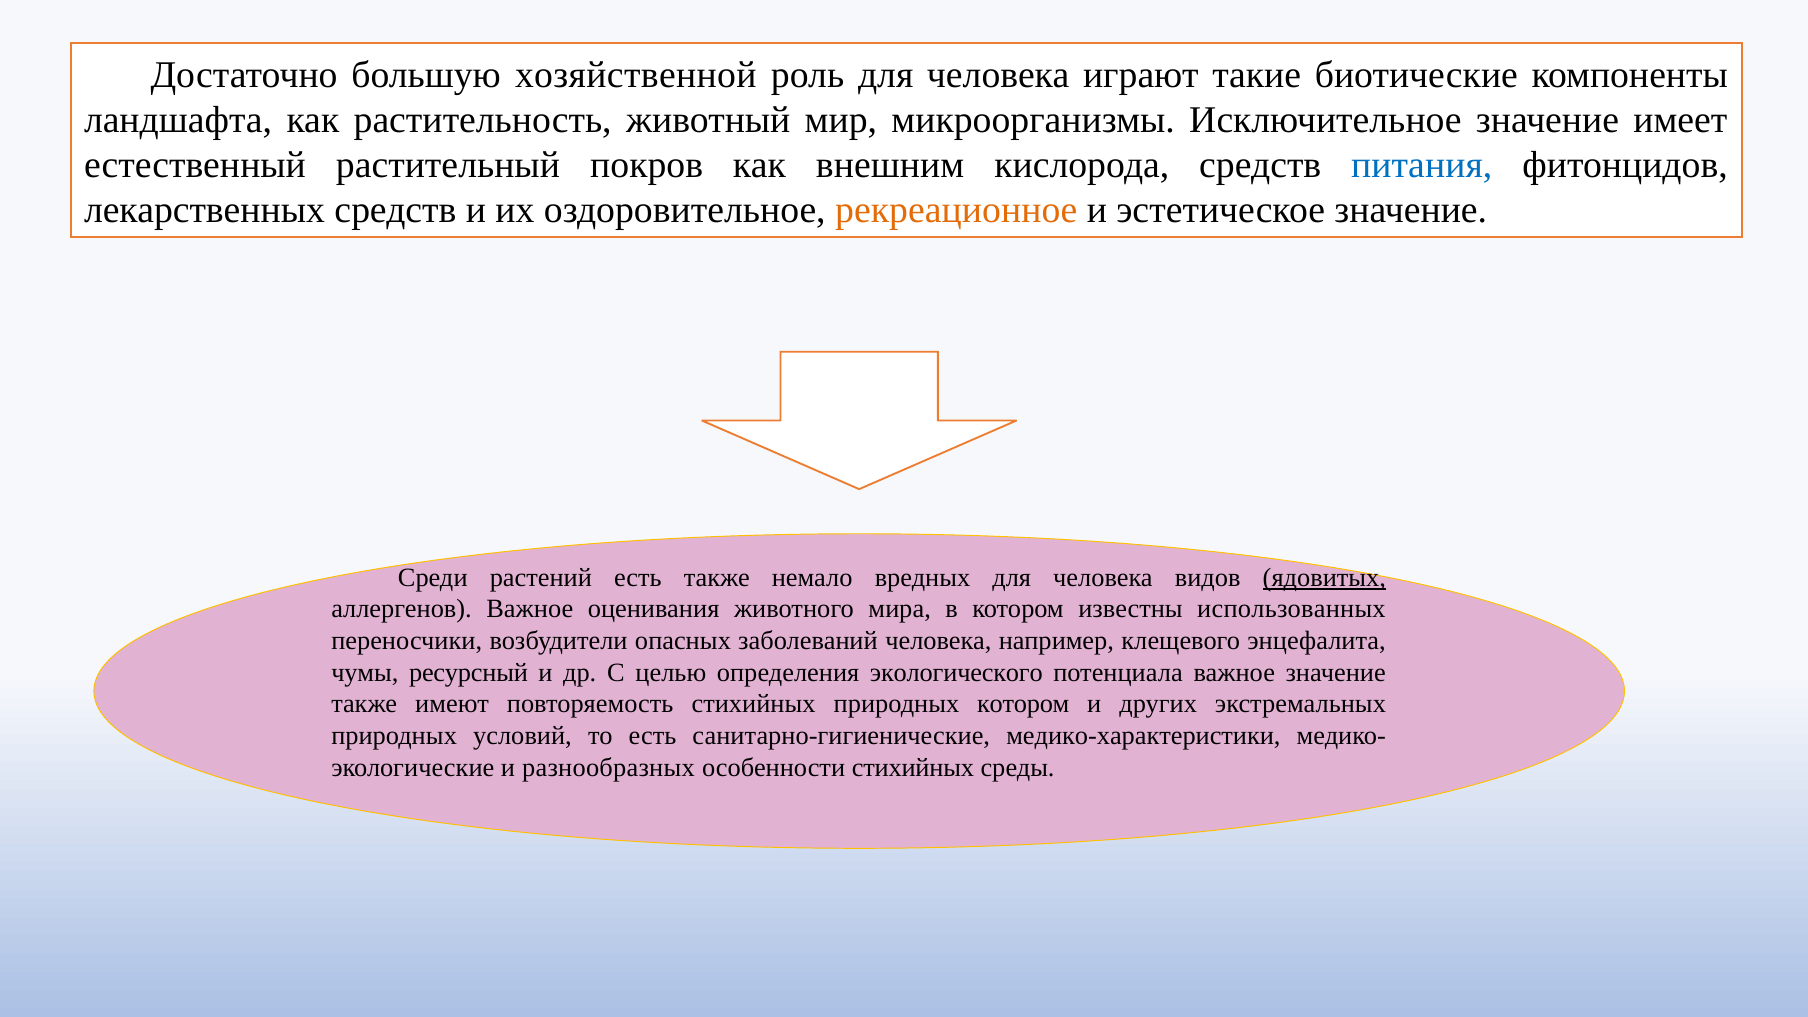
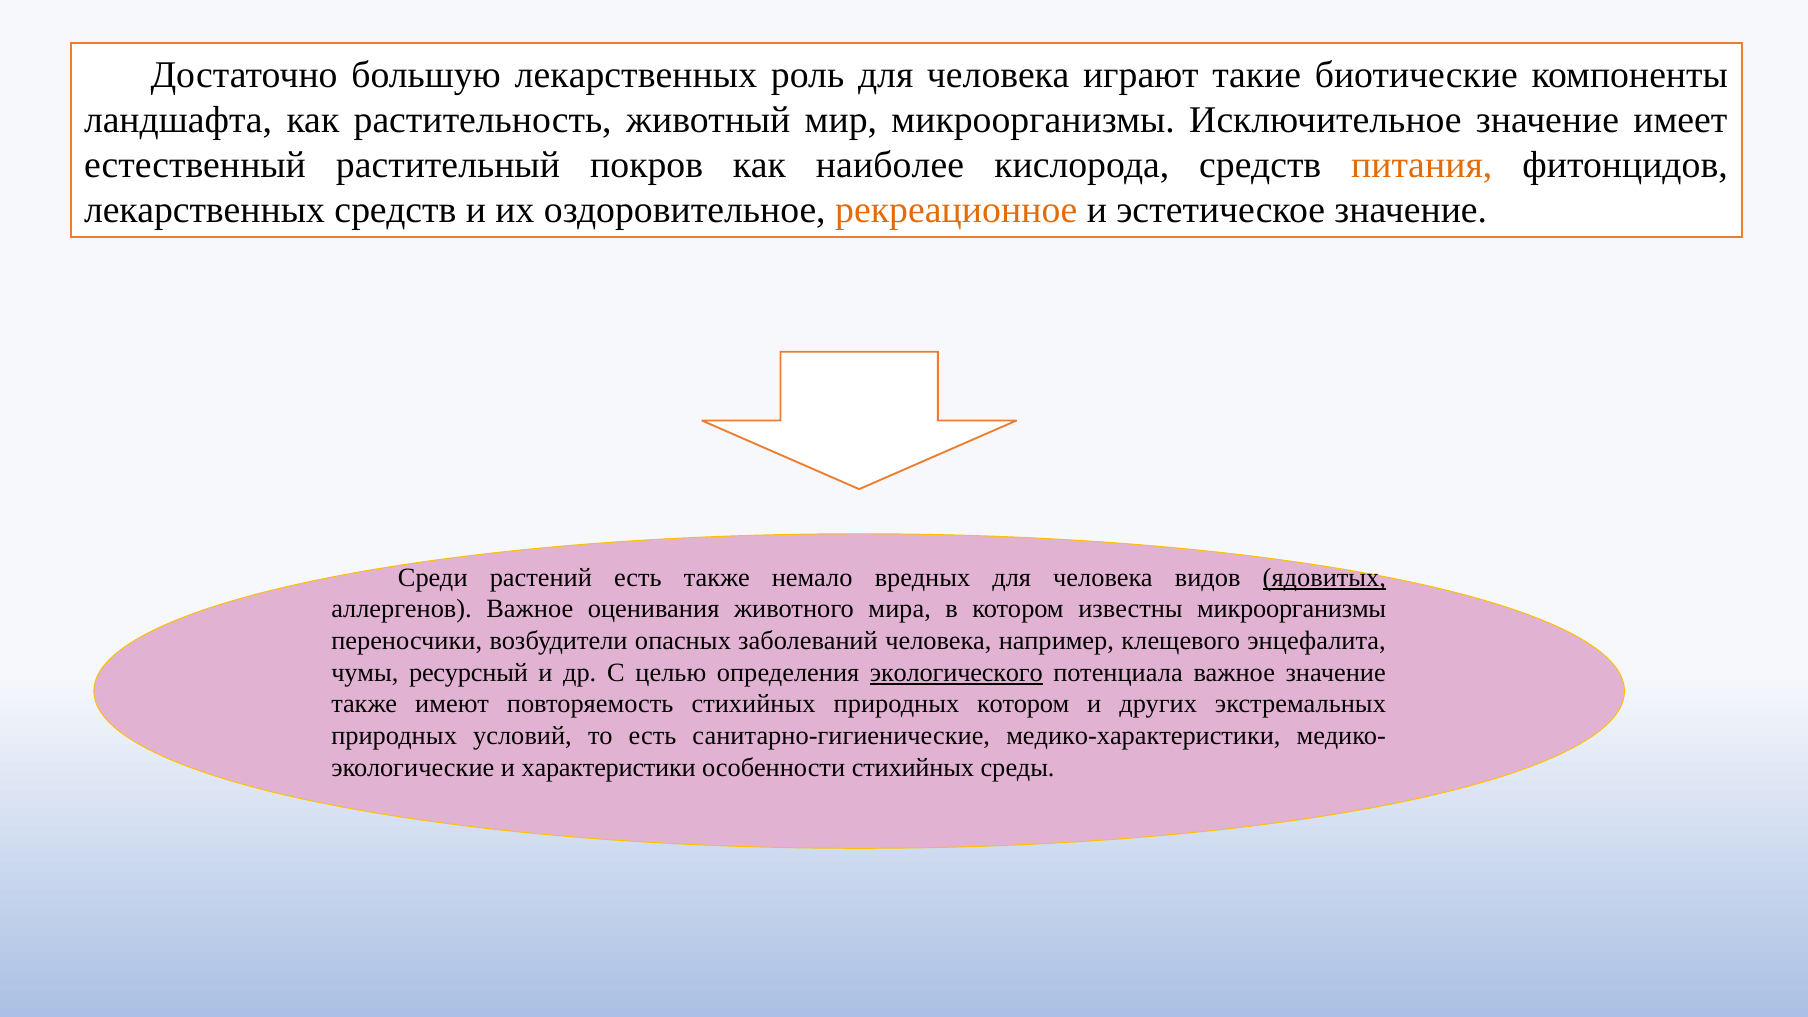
большую хозяйственной: хозяйственной -> лекарственных
внешним: внешним -> наиболее
питания colour: blue -> orange
известны использованных: использованных -> микроорганизмы
экологического underline: none -> present
разнообразных: разнообразных -> характеристики
